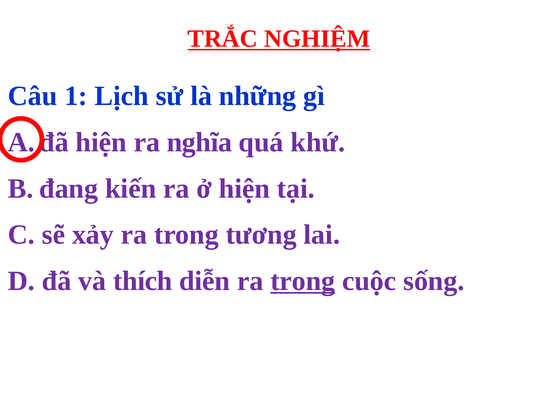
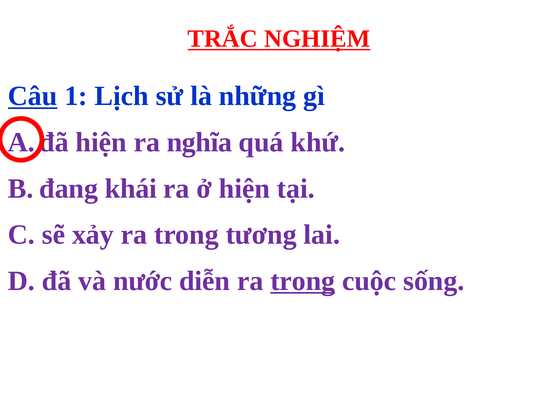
Câu underline: none -> present
kiến: kiến -> khái
thích: thích -> nước
